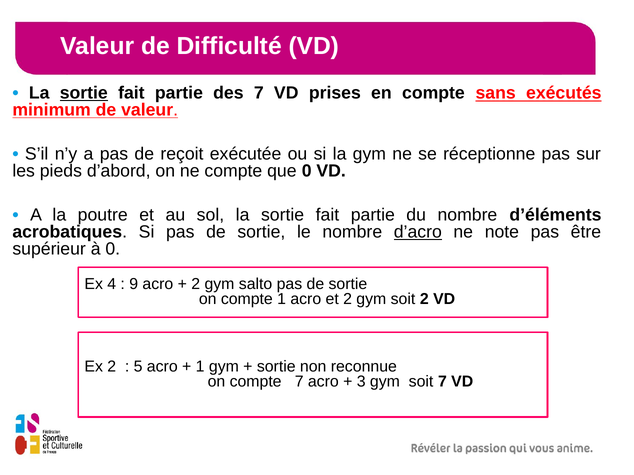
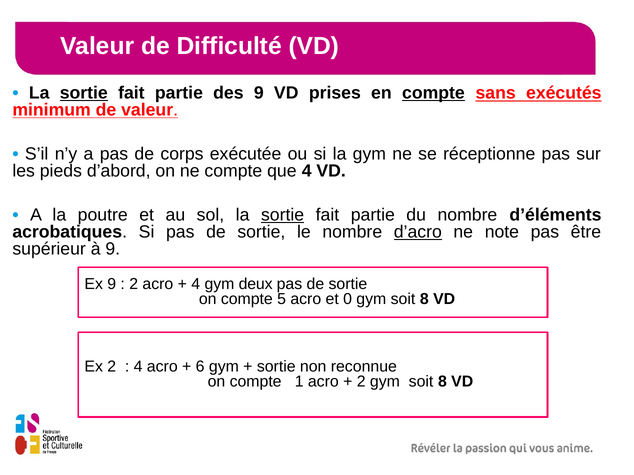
des 7: 7 -> 9
compte at (433, 93) underline: none -> present
reçoit: reçoit -> corps
que 0: 0 -> 4
sortie at (283, 215) underline: none -> present
à 0: 0 -> 9
Ex 4: 4 -> 9
9 at (134, 284): 9 -> 2
2 at (196, 284): 2 -> 4
salto: salto -> deux
compte 1: 1 -> 5
et 2: 2 -> 0
2 at (424, 300): 2 -> 8
5 at (138, 367): 5 -> 4
1 at (200, 367): 1 -> 6
compte 7: 7 -> 1
3 at (361, 382): 3 -> 2
7 at (442, 382): 7 -> 8
